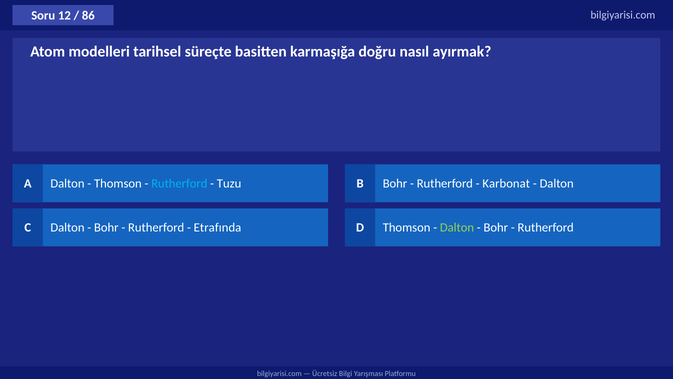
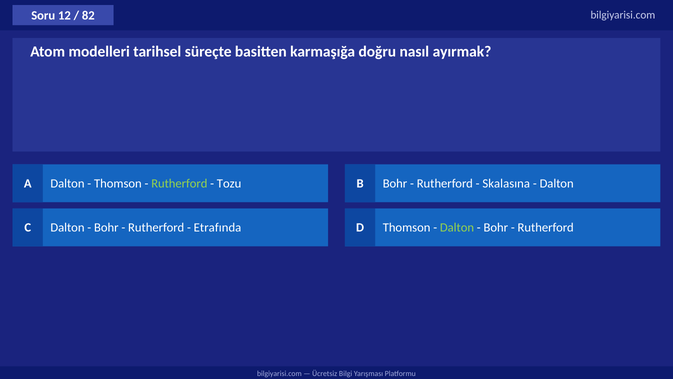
86: 86 -> 82
Rutherford at (179, 183) colour: light blue -> light green
Tuzu: Tuzu -> Tozu
Karbonat: Karbonat -> Skalasına
